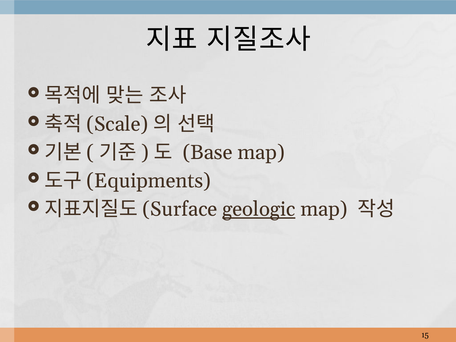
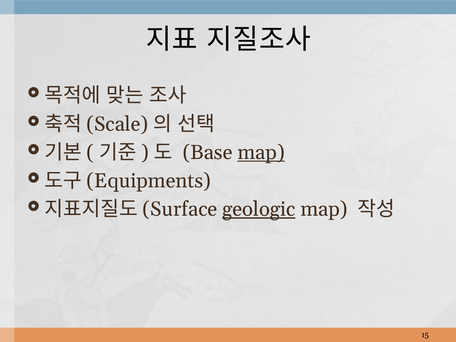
map at (261, 152) underline: none -> present
